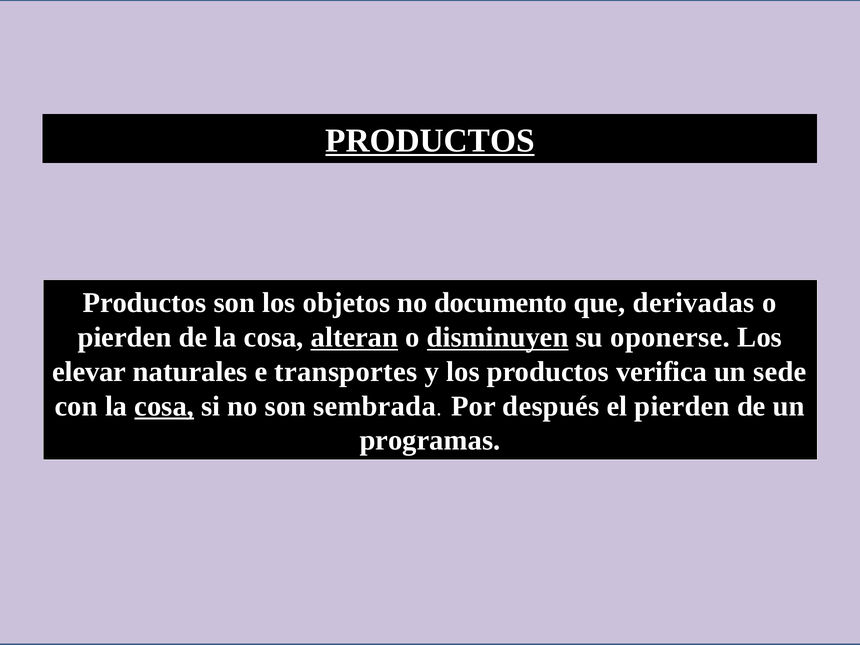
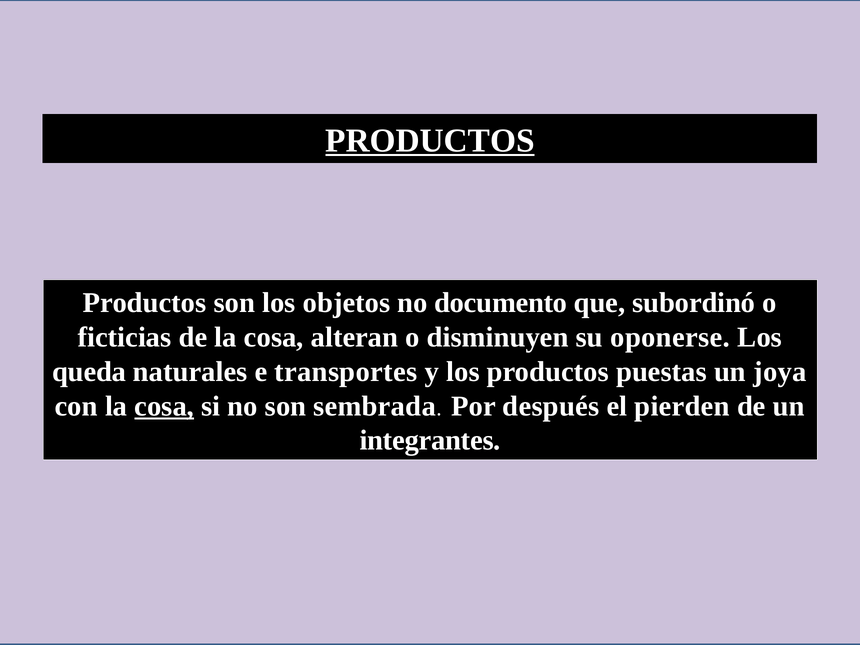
derivadas: derivadas -> subordinó
pierden at (125, 337): pierden -> ficticias
alteran underline: present -> none
disminuyen underline: present -> none
elevar: elevar -> queda
verifica: verifica -> puestas
sede: sede -> joya
programas: programas -> integrantes
